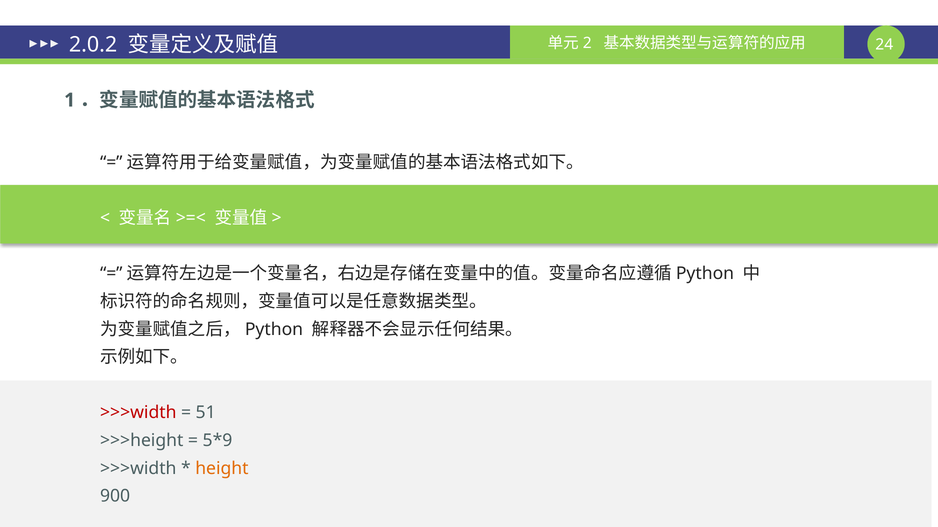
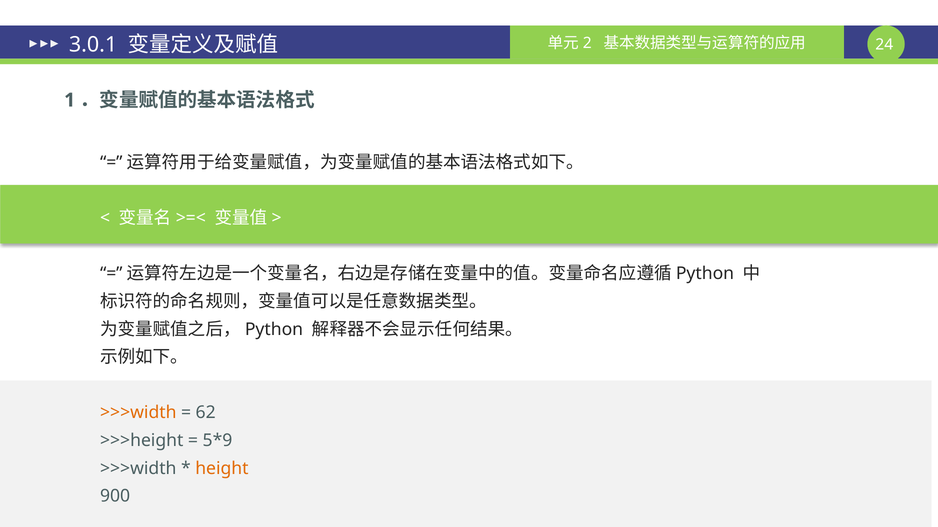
2.0.2: 2.0.2 -> 3.0.1
>>>width at (138, 413) colour: red -> orange
51: 51 -> 62
